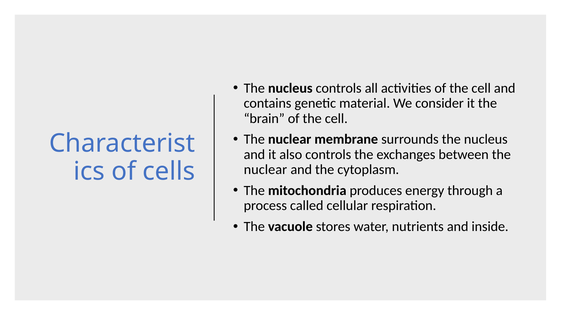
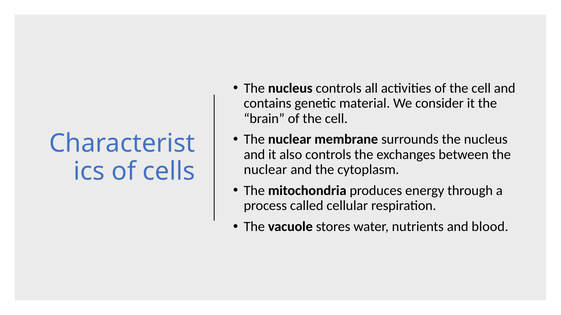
inside: inside -> blood
